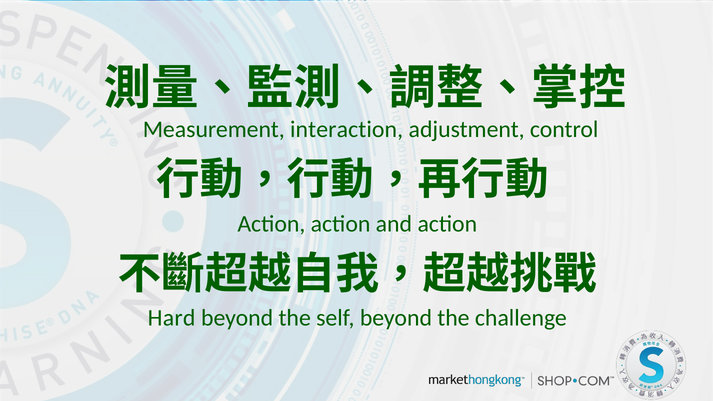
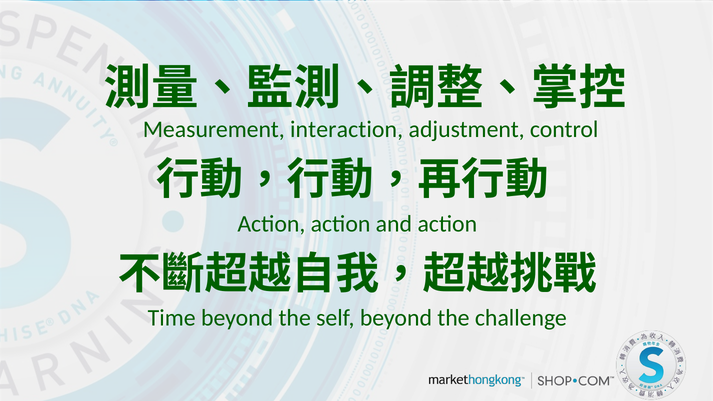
Hard: Hard -> Time
